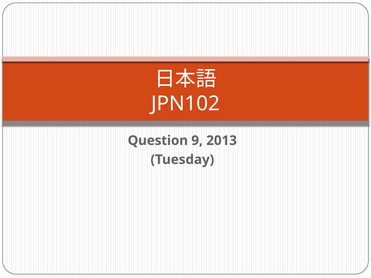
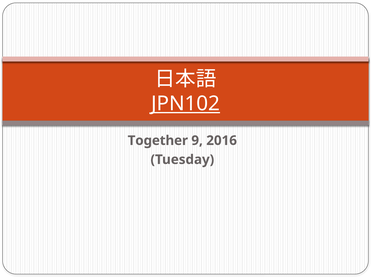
JPN102 underline: none -> present
Question: Question -> Together
2013: 2013 -> 2016
